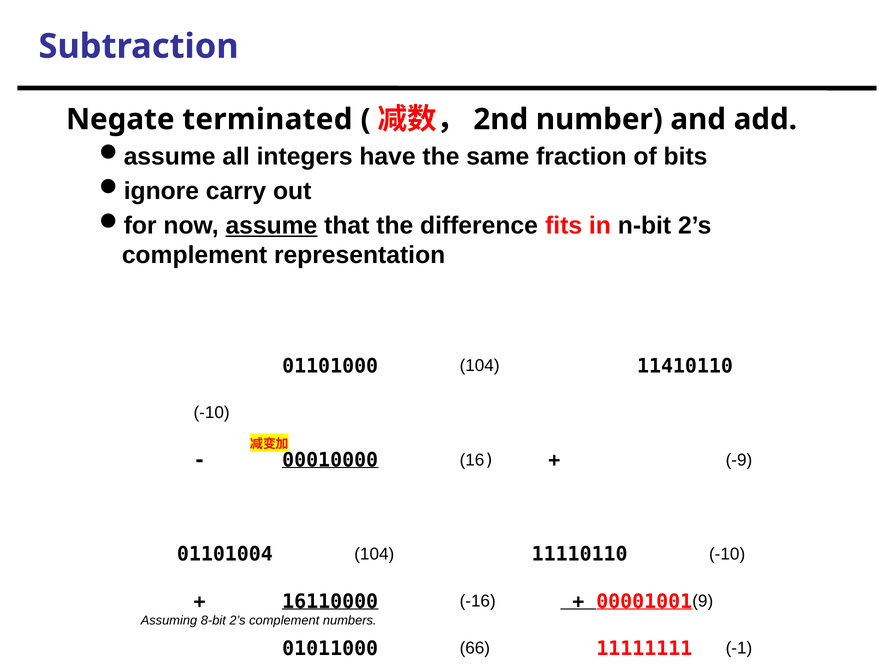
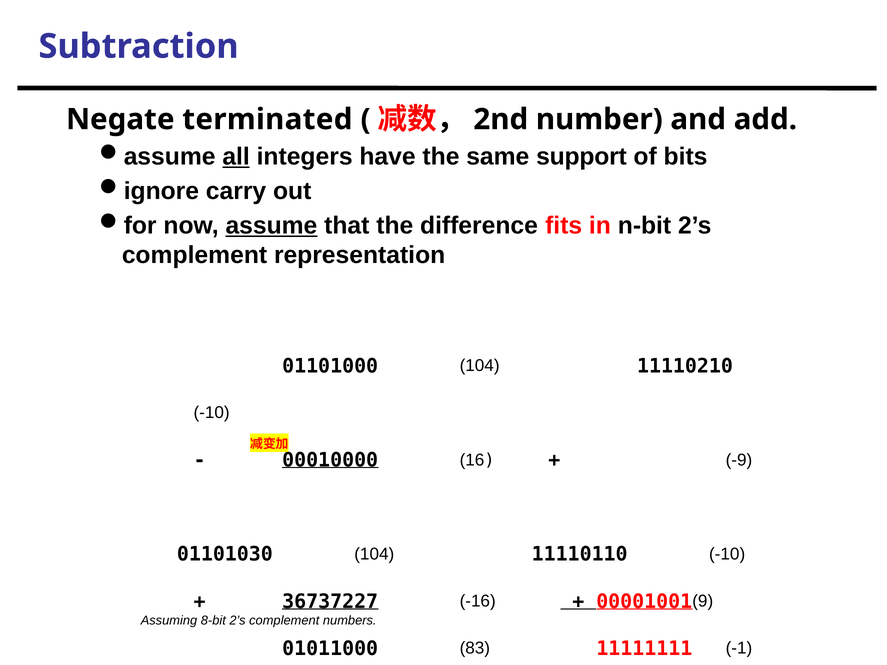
all underline: none -> present
fraction: fraction -> support
11410110: 11410110 -> 11110210
01101004: 01101004 -> 01101030
16110000: 16110000 -> 36737227
66: 66 -> 83
